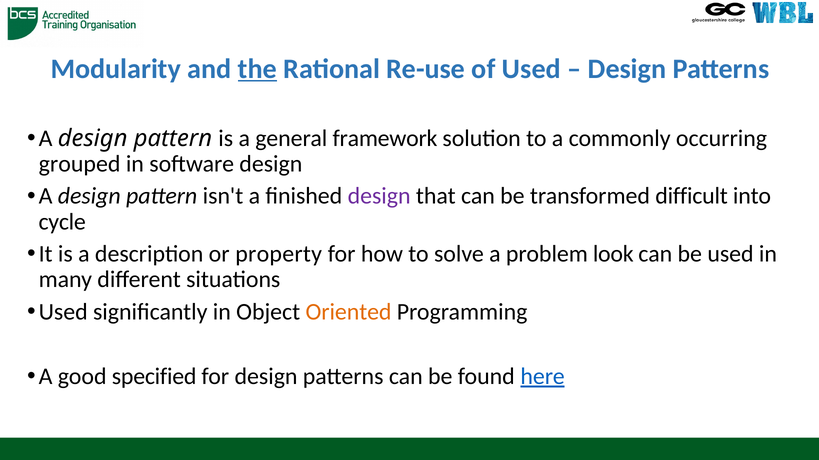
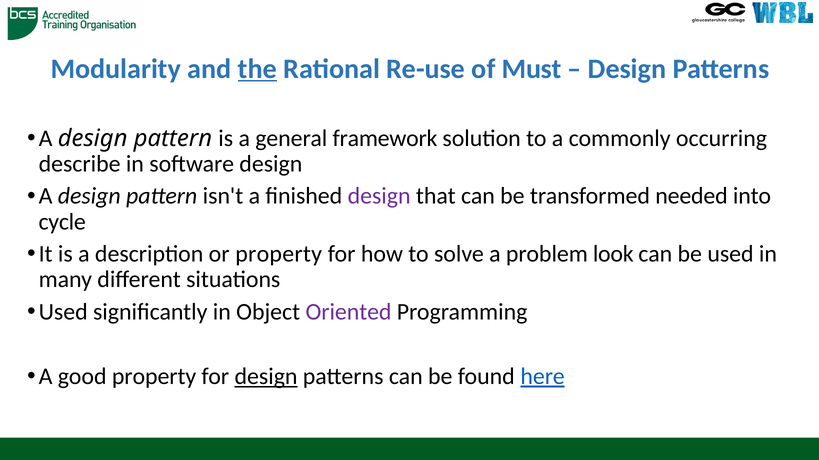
of Used: Used -> Must
grouped: grouped -> describe
difficult: difficult -> needed
Oriented colour: orange -> purple
good specified: specified -> property
design at (266, 377) underline: none -> present
